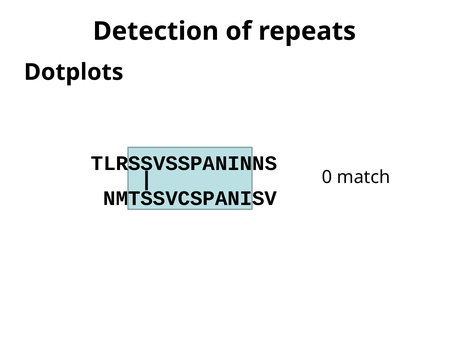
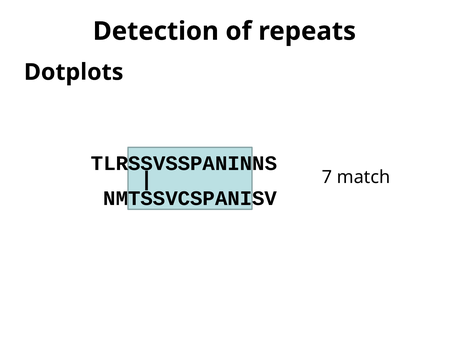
0: 0 -> 7
